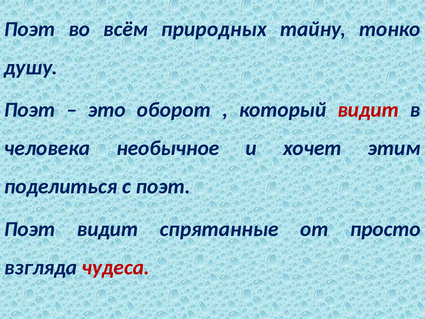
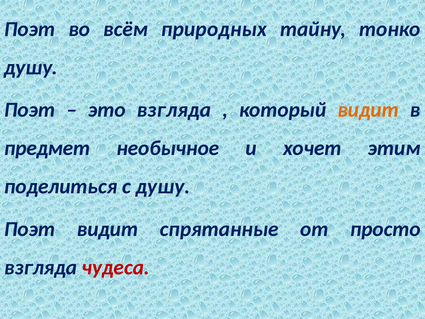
это оборот: оборот -> взгляда
видит at (368, 110) colour: red -> orange
человека: человека -> предмет
с поэт: поэт -> душу
